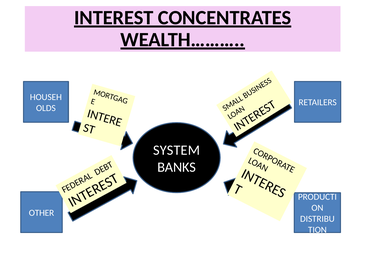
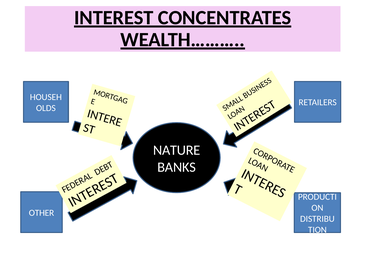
SYSTEM: SYSTEM -> NATURE
